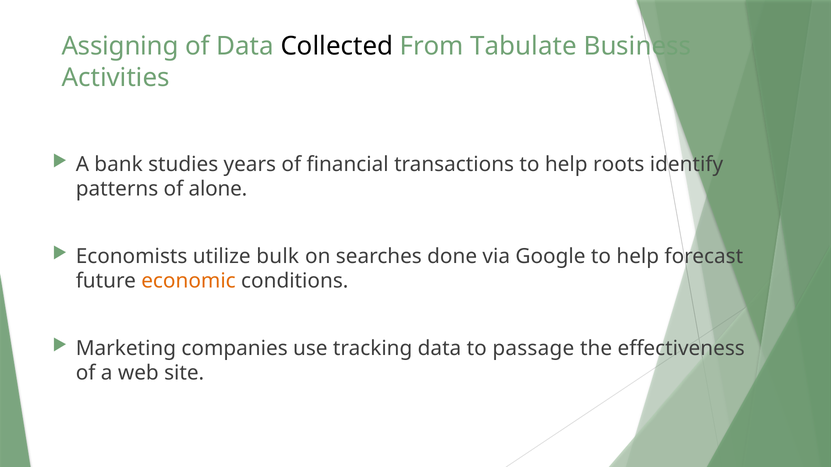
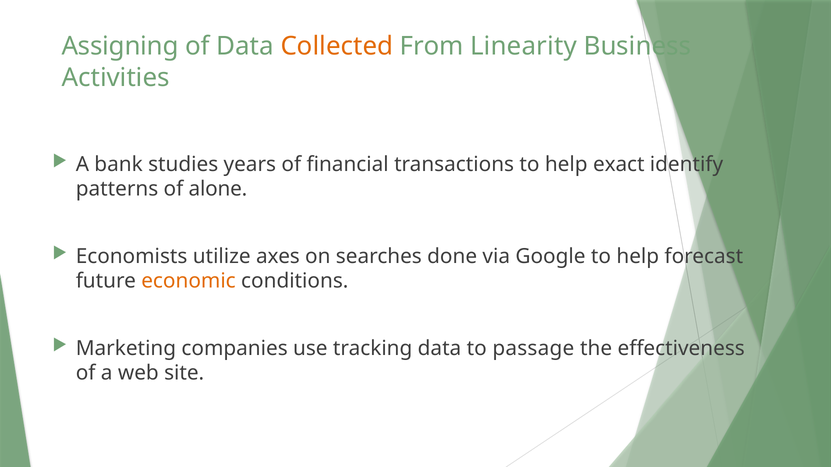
Collected colour: black -> orange
Tabulate: Tabulate -> Linearity
roots: roots -> exact
bulk: bulk -> axes
